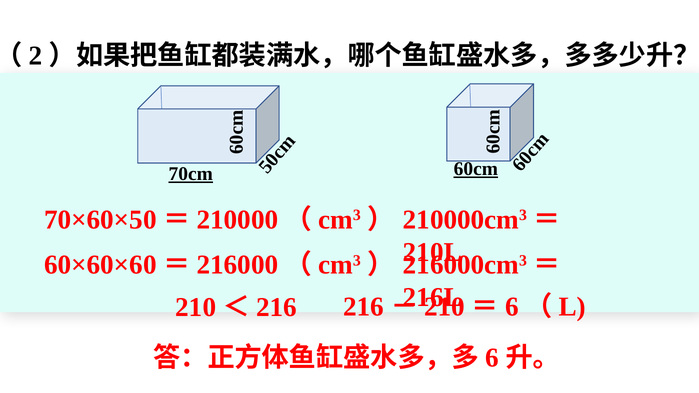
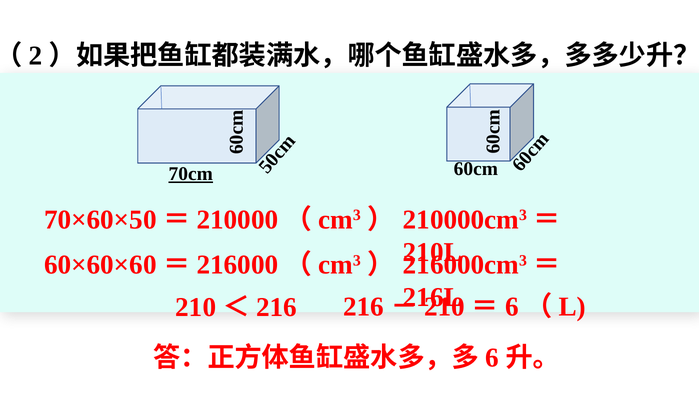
60cm underline: present -> none
